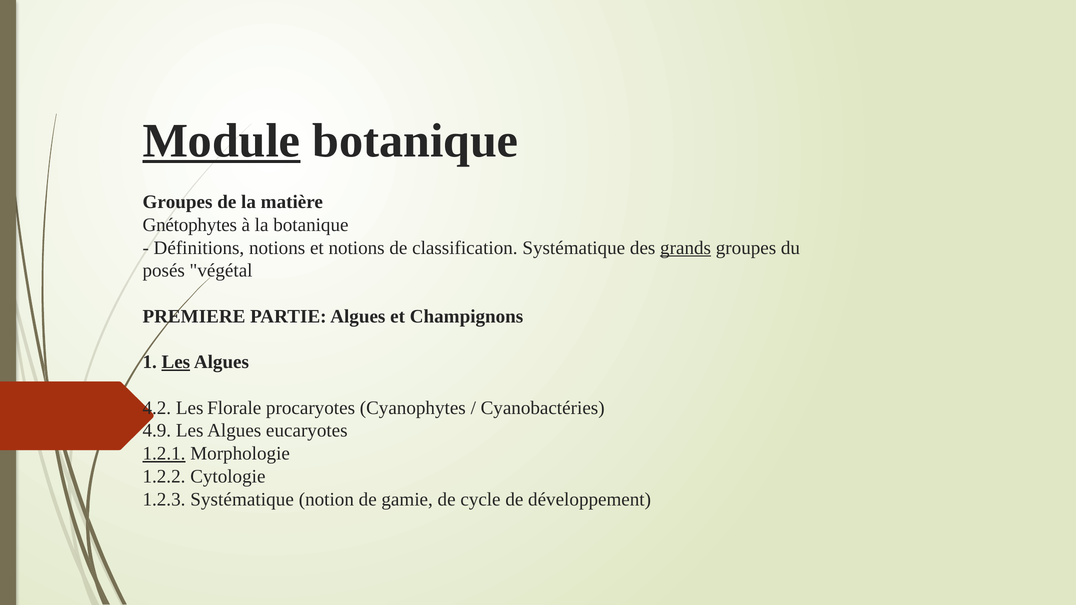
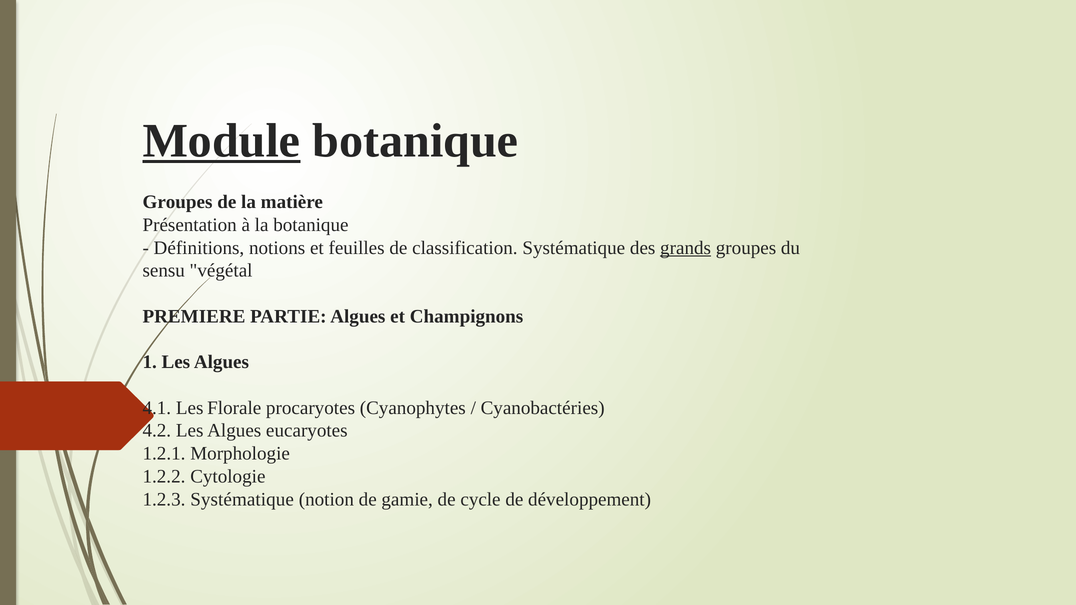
Gnétophytes: Gnétophytes -> Présentation
et notions: notions -> feuilles
posés: posés -> sensu
Les at (176, 362) underline: present -> none
4.2: 4.2 -> 4.1
4.9: 4.9 -> 4.2
1.2.1 underline: present -> none
